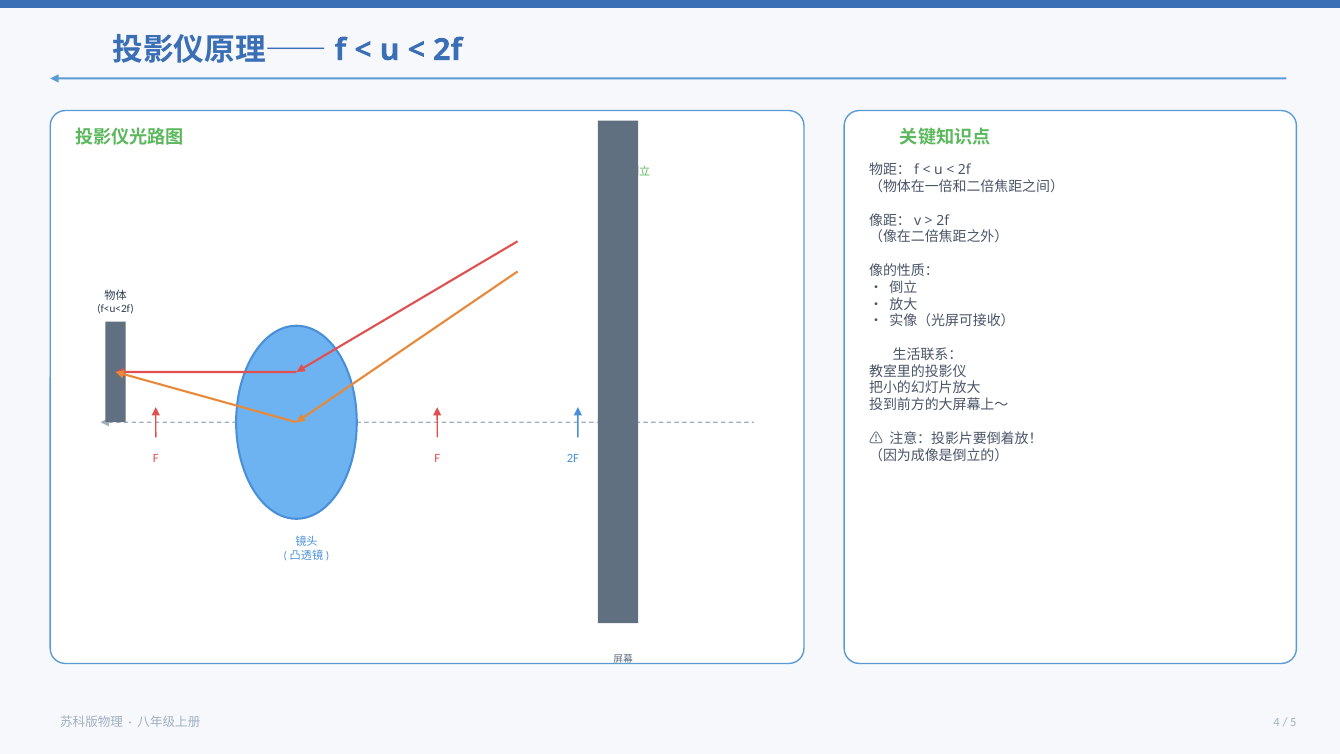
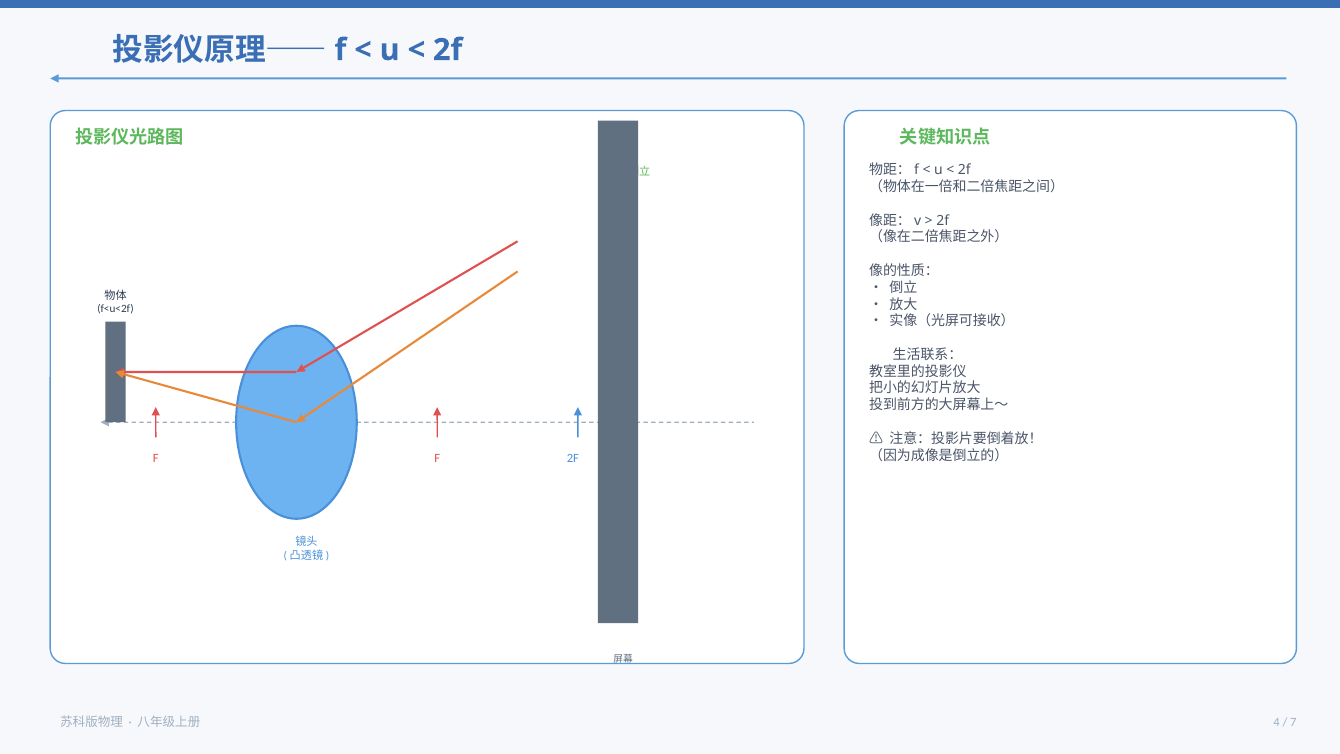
5: 5 -> 7
